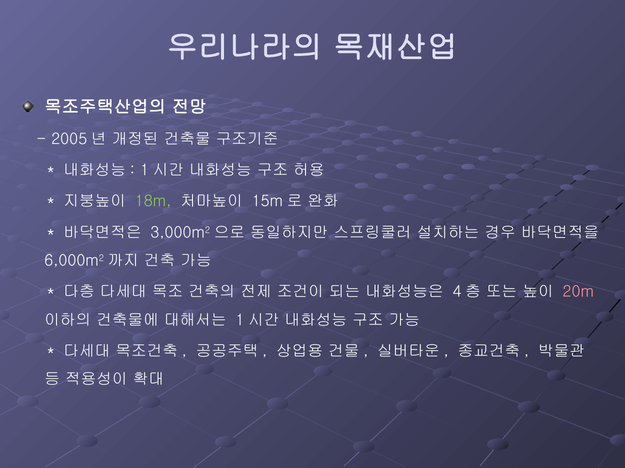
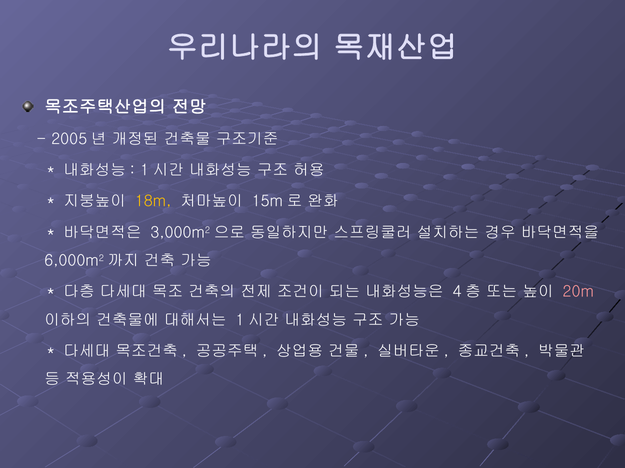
18m colour: light green -> yellow
